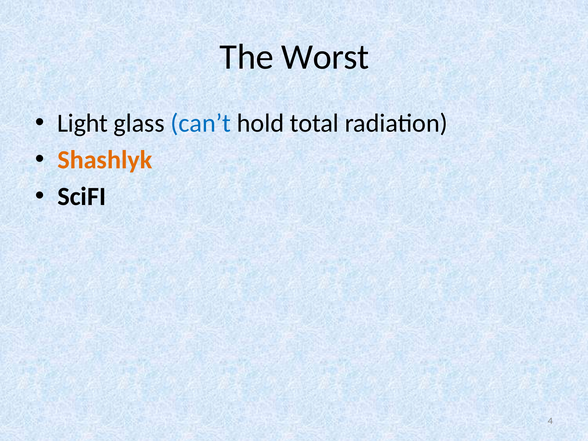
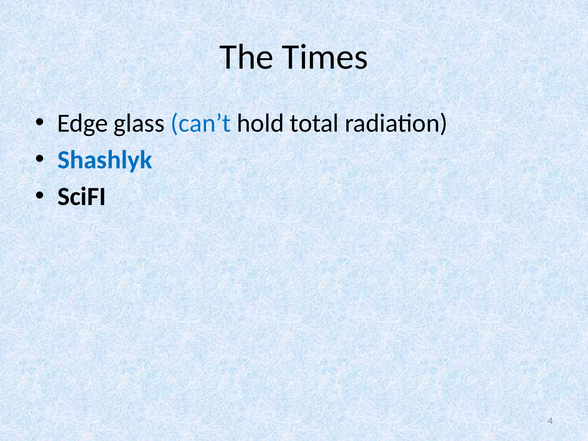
Worst: Worst -> Times
Light: Light -> Edge
Shashlyk colour: orange -> blue
